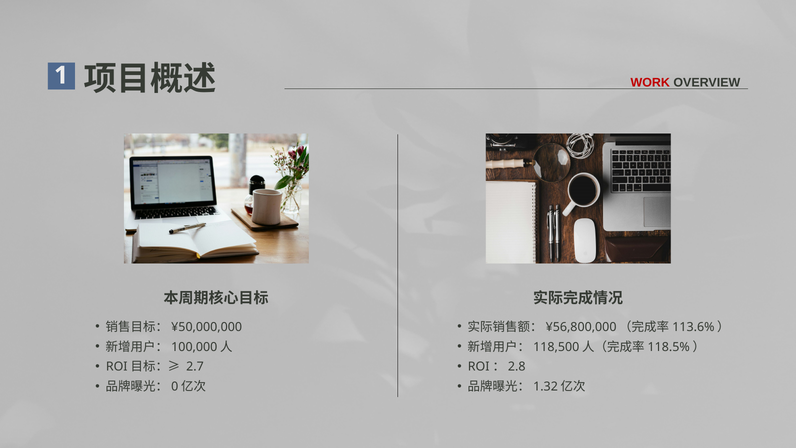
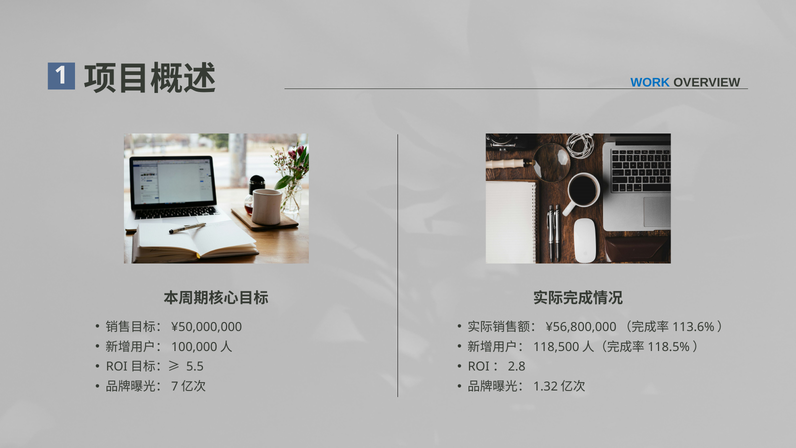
WORK colour: red -> blue
2.7: 2.7 -> 5.5
0: 0 -> 7
